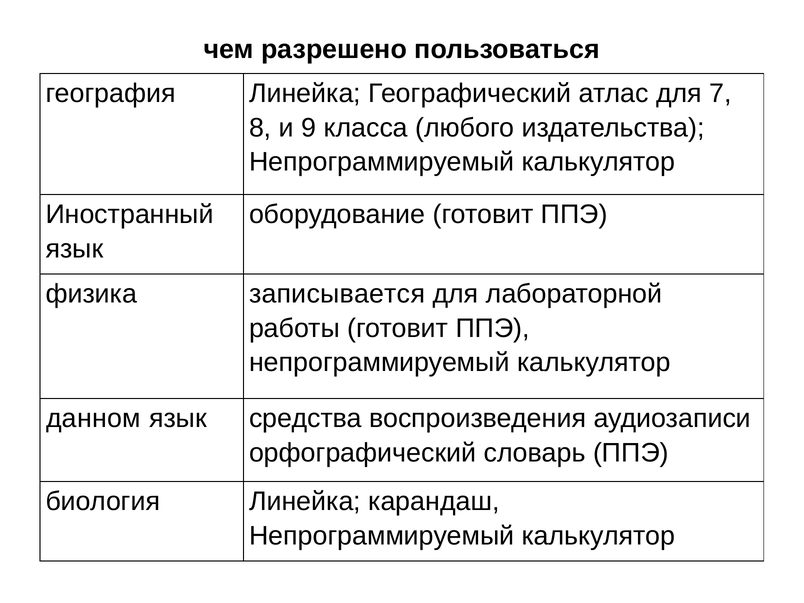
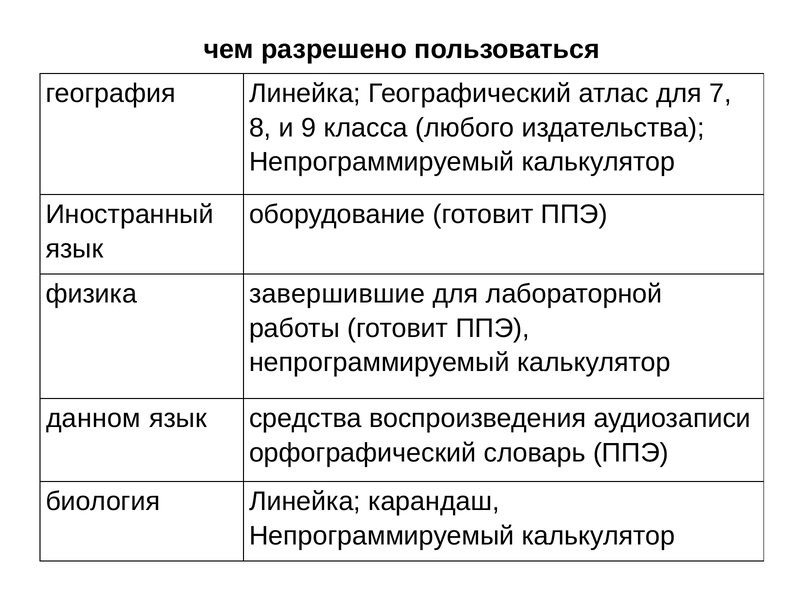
записывается: записывается -> завершившие
